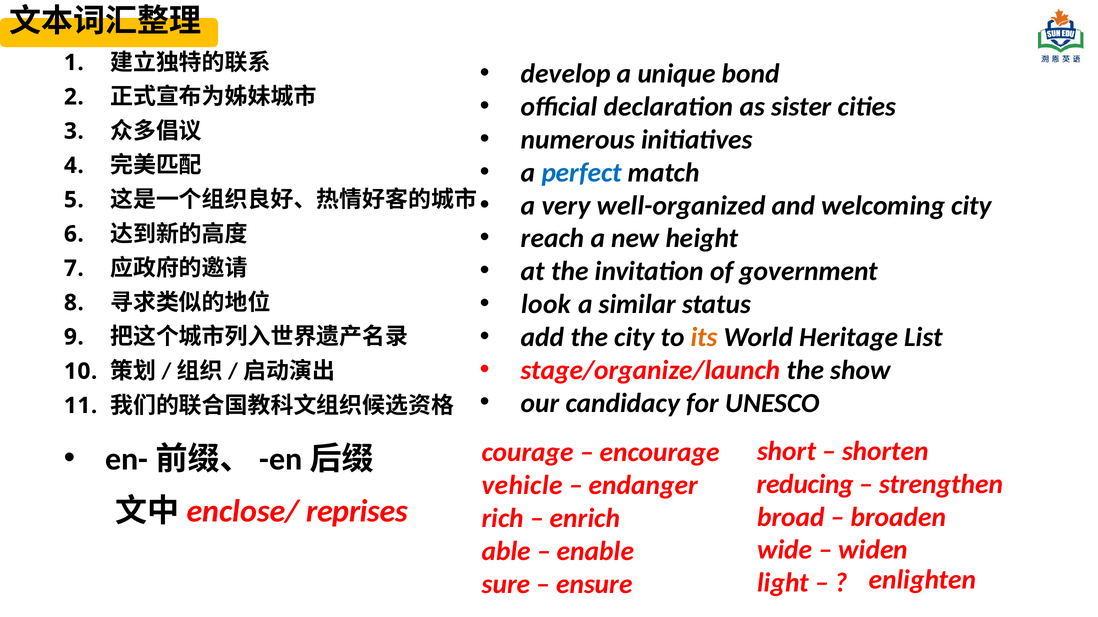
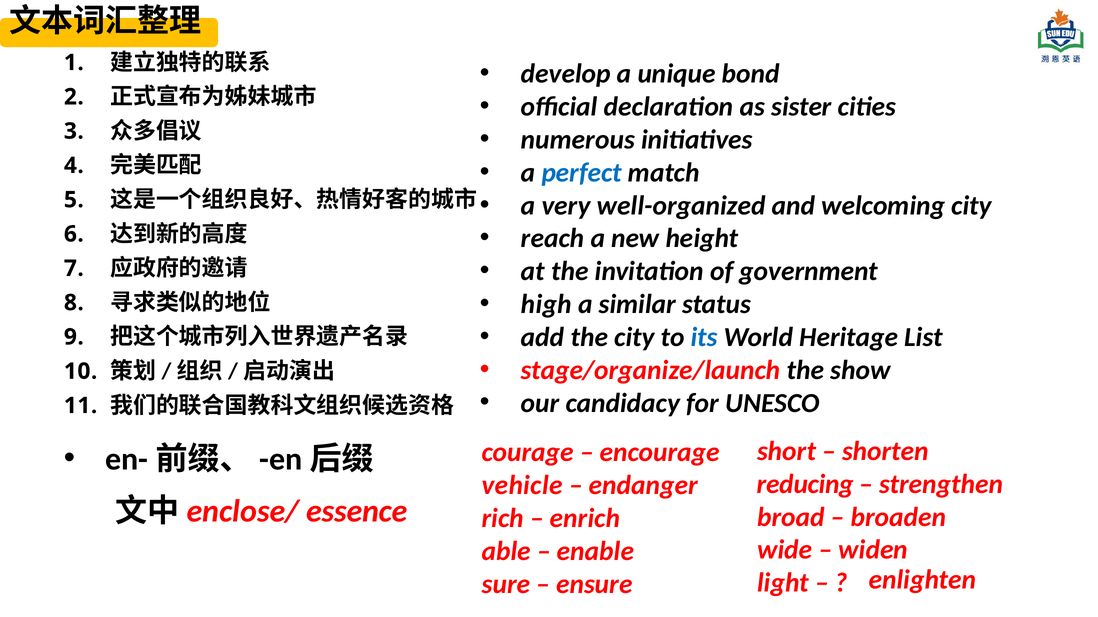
look: look -> high
its colour: orange -> blue
reprises: reprises -> essence
